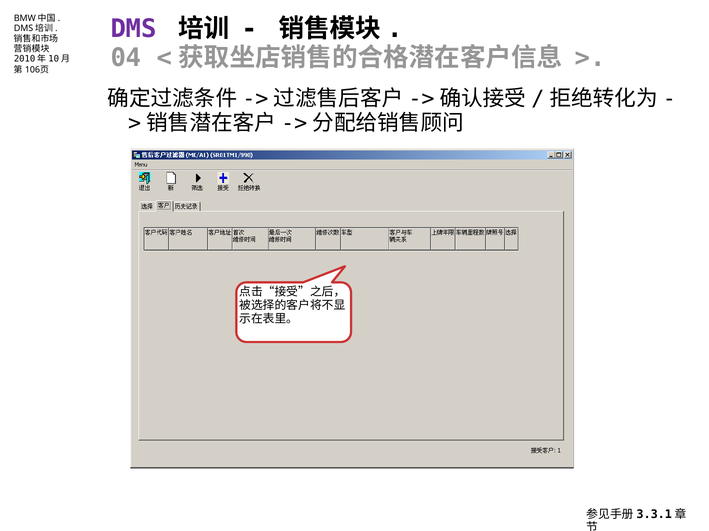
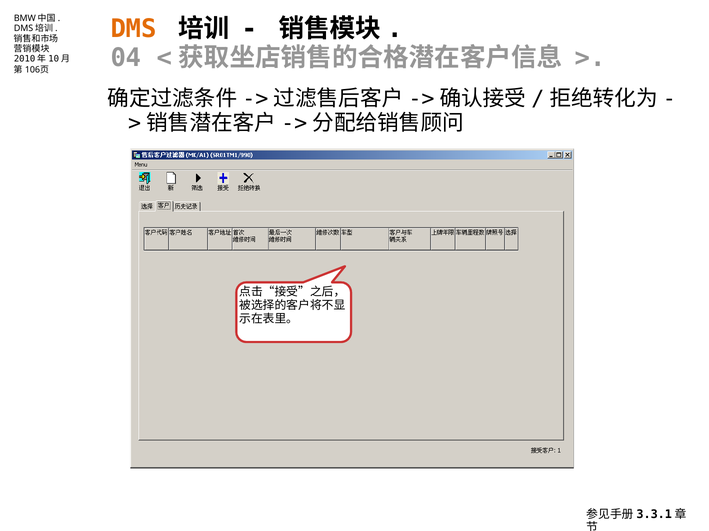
DMS colour: purple -> orange
